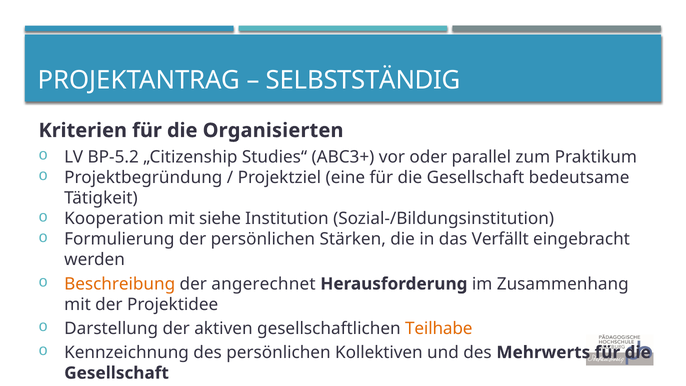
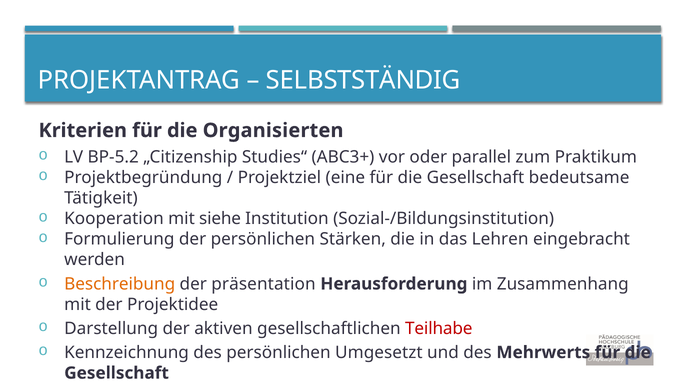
Verfällt: Verfällt -> Lehren
der angerechnet: angerechnet -> präsentation
Teilhabe colour: orange -> red
Kollektiven: Kollektiven -> Umgesetzt
